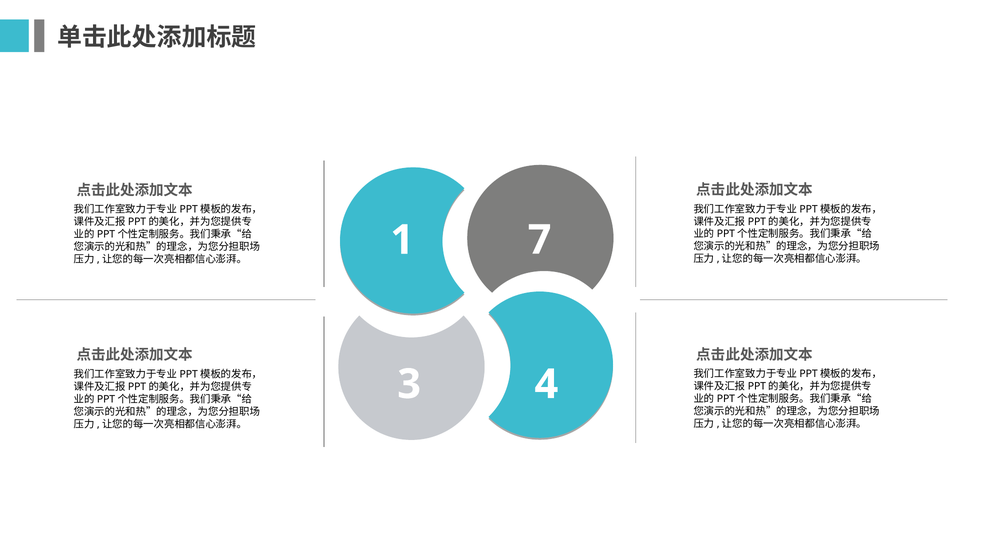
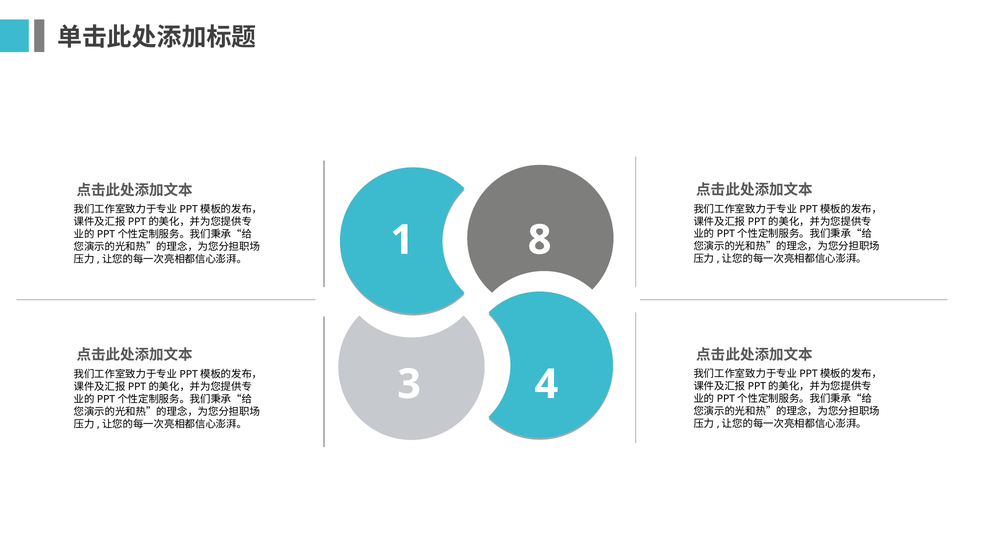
7: 7 -> 8
